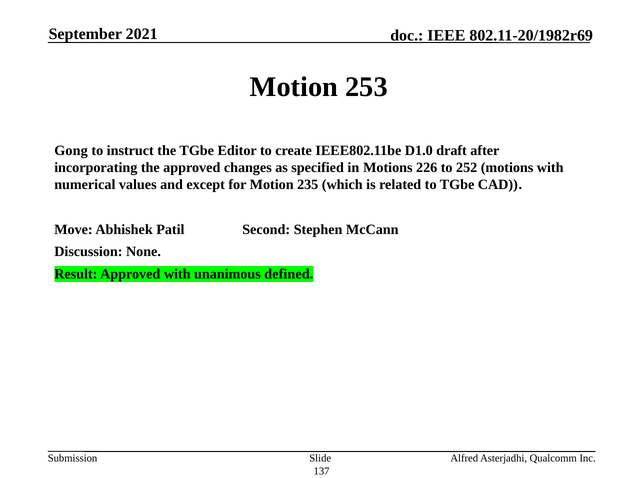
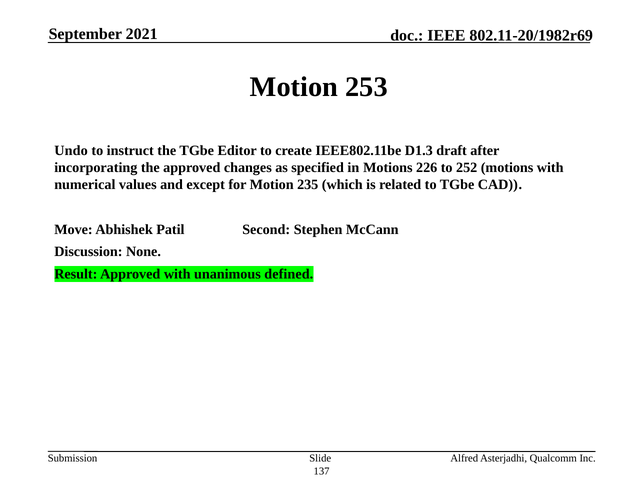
Gong: Gong -> Undo
D1.0: D1.0 -> D1.3
